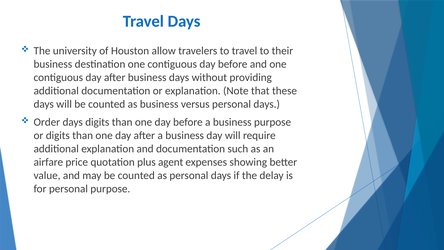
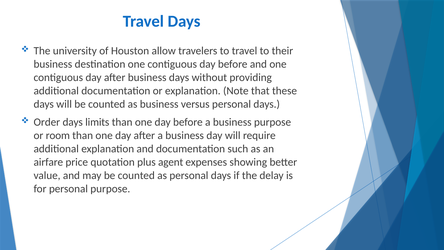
days digits: digits -> limits
or digits: digits -> room
